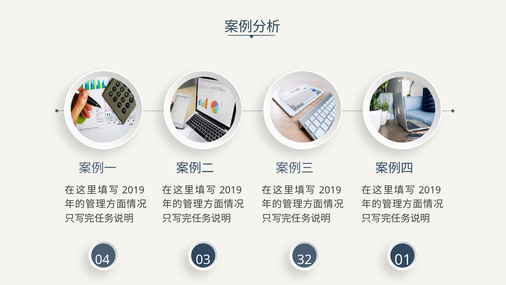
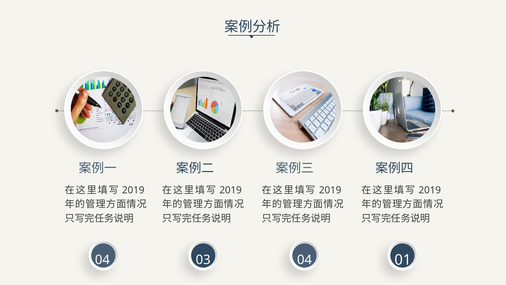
03 32: 32 -> 04
